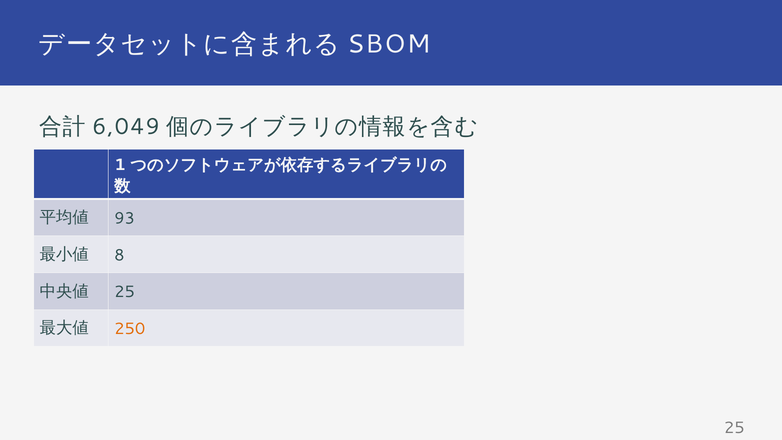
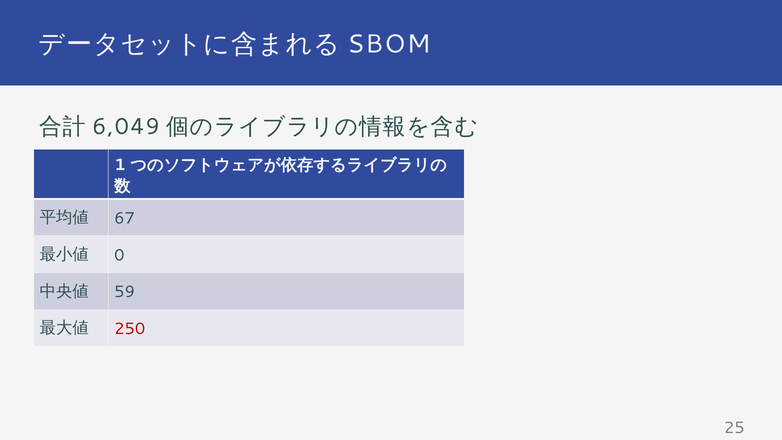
93: 93 -> 67
8: 8 -> 0
25 at (125, 292): 25 -> 59
250 colour: orange -> red
